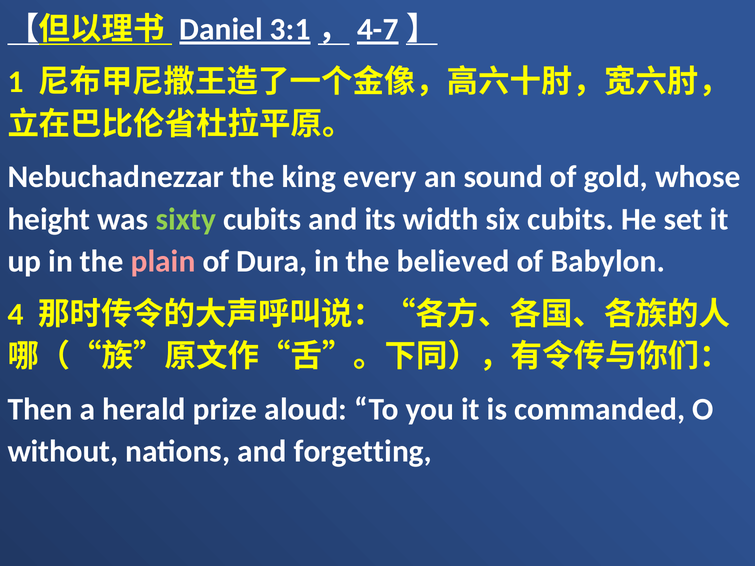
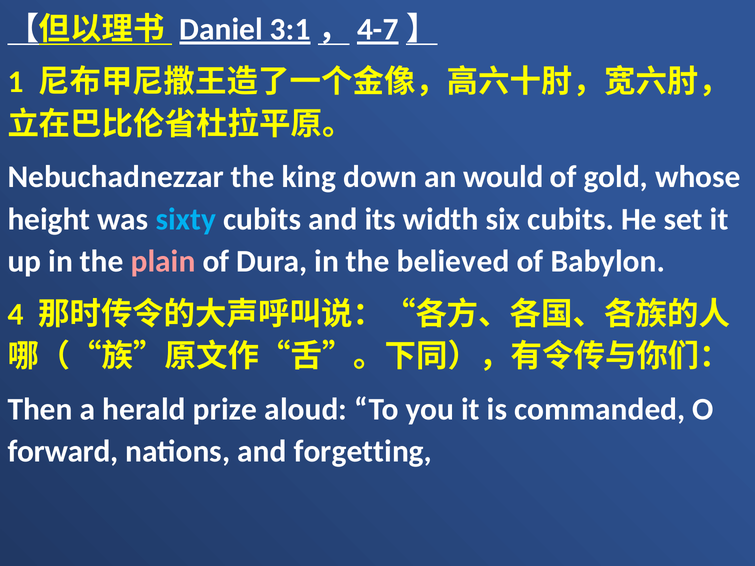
every: every -> down
sound: sound -> would
sixty colour: light green -> light blue
without: without -> forward
